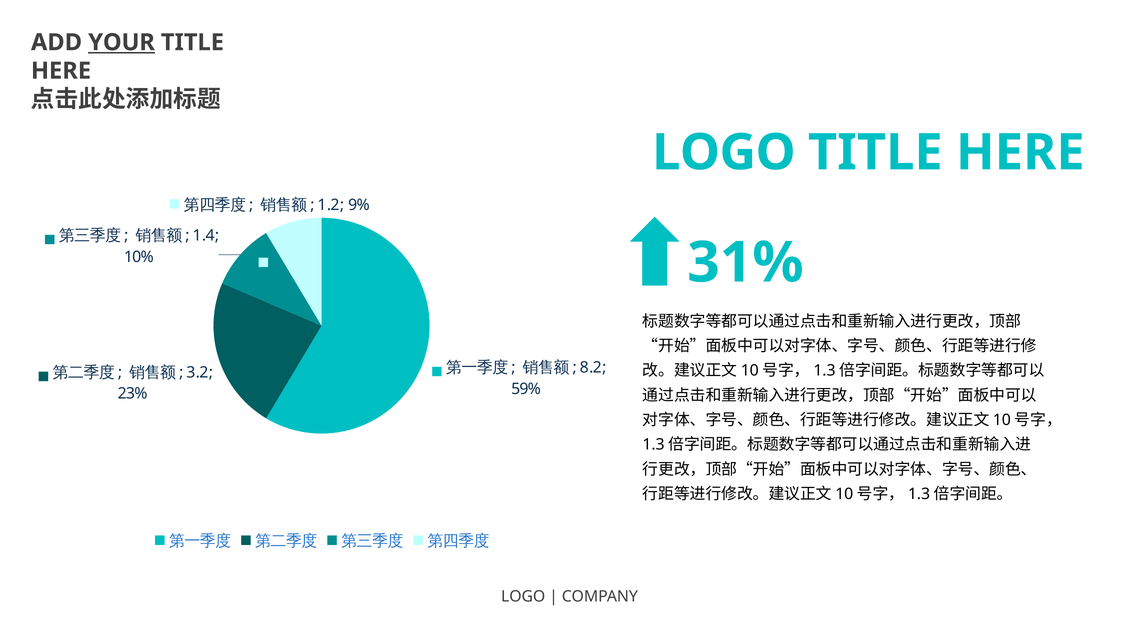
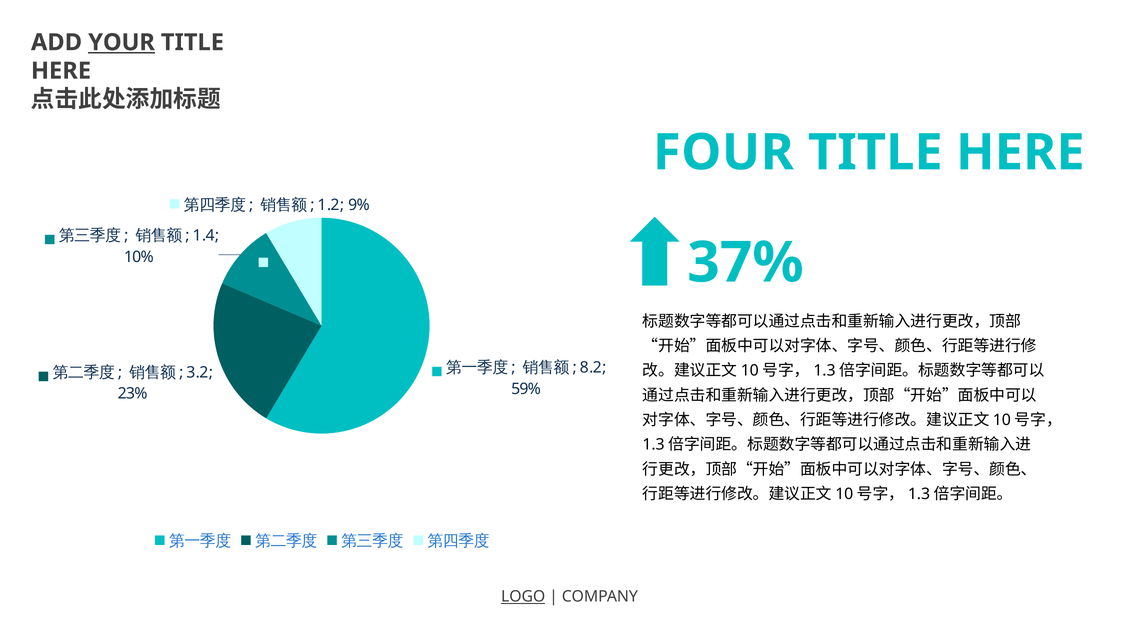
LOGO at (724, 153): LOGO -> FOUR
31%: 31% -> 37%
LOGO at (523, 597) underline: none -> present
